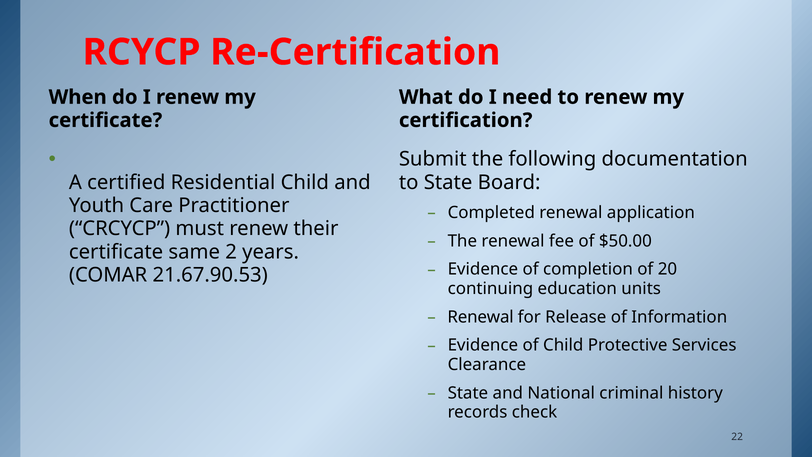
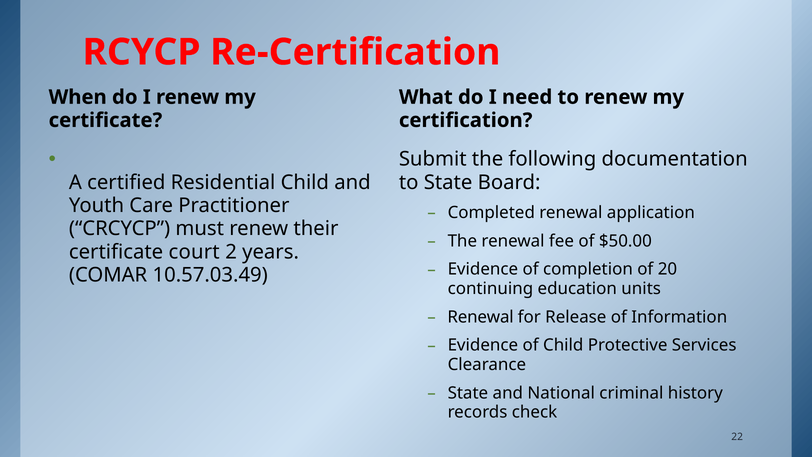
same: same -> court
21.67.90.53: 21.67.90.53 -> 10.57.03.49
